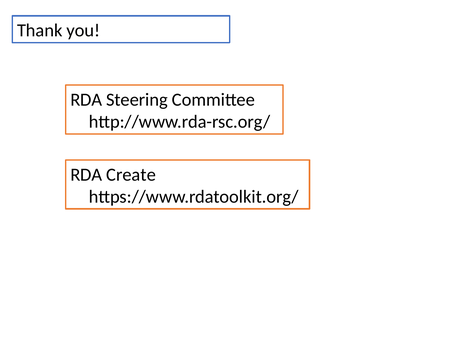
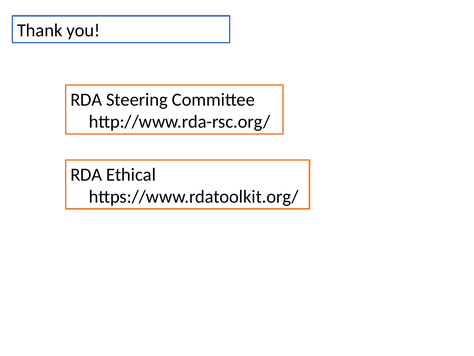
Create: Create -> Ethical
